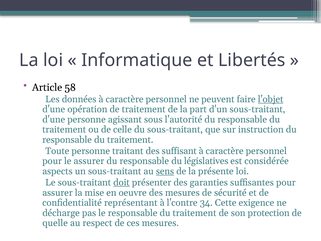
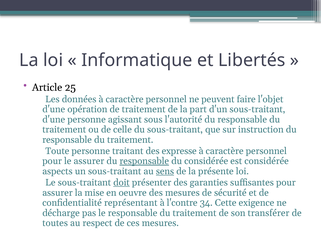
58: 58 -> 25
l'objet underline: present -> none
suffisant: suffisant -> expresse
responsable at (144, 161) underline: none -> present
du législatives: législatives -> considérée
protection: protection -> transférer
quelle: quelle -> toutes
